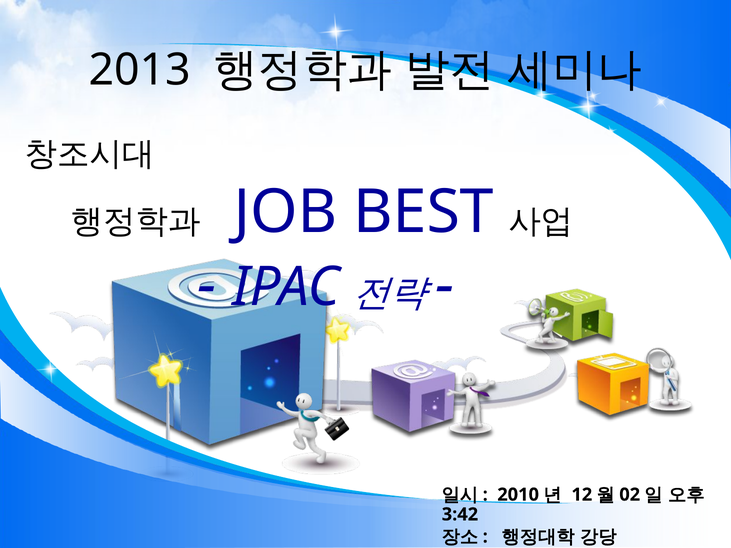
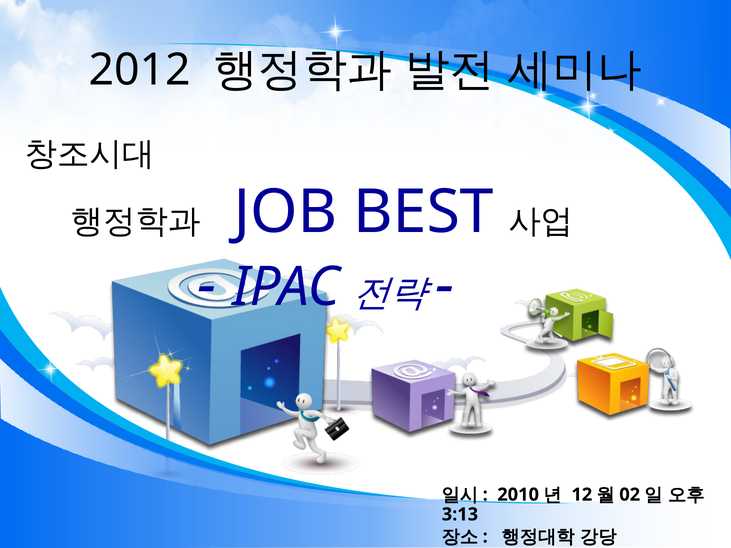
2013: 2013 -> 2012
3:42: 3:42 -> 3:13
